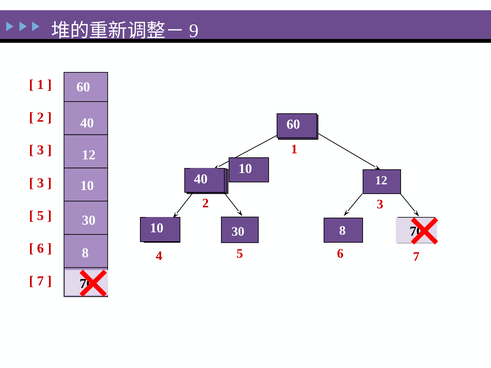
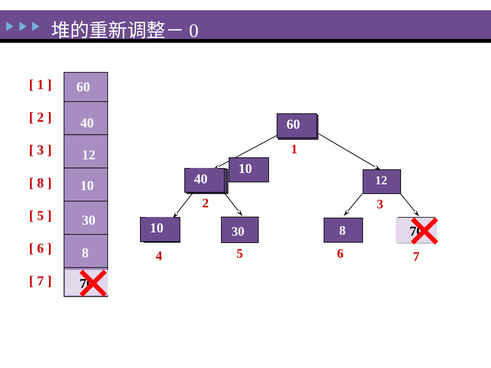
9: 9 -> 0
3 at (40, 183): 3 -> 8
